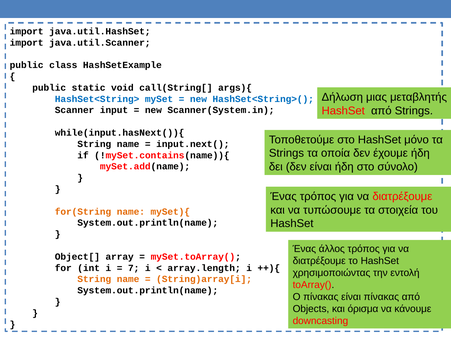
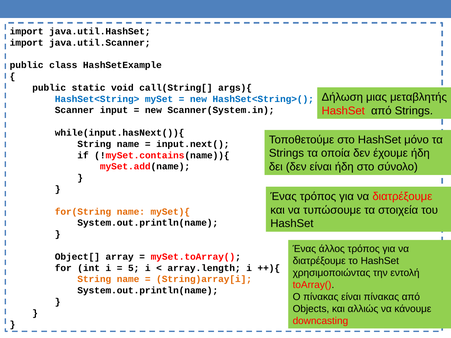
7: 7 -> 5
όρισμα: όρισμα -> αλλιώς
